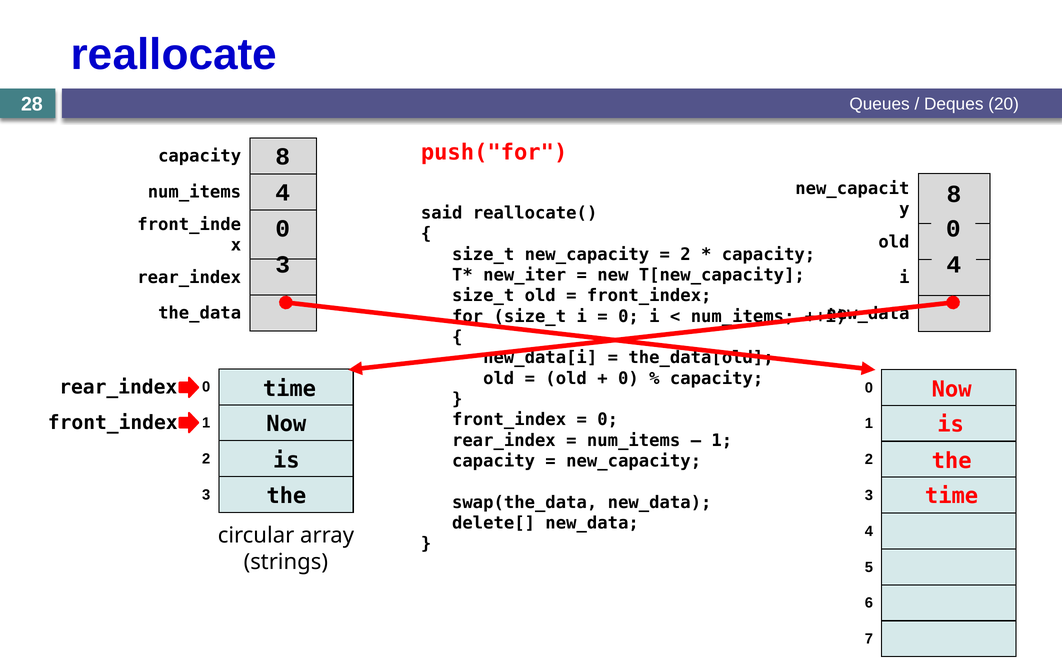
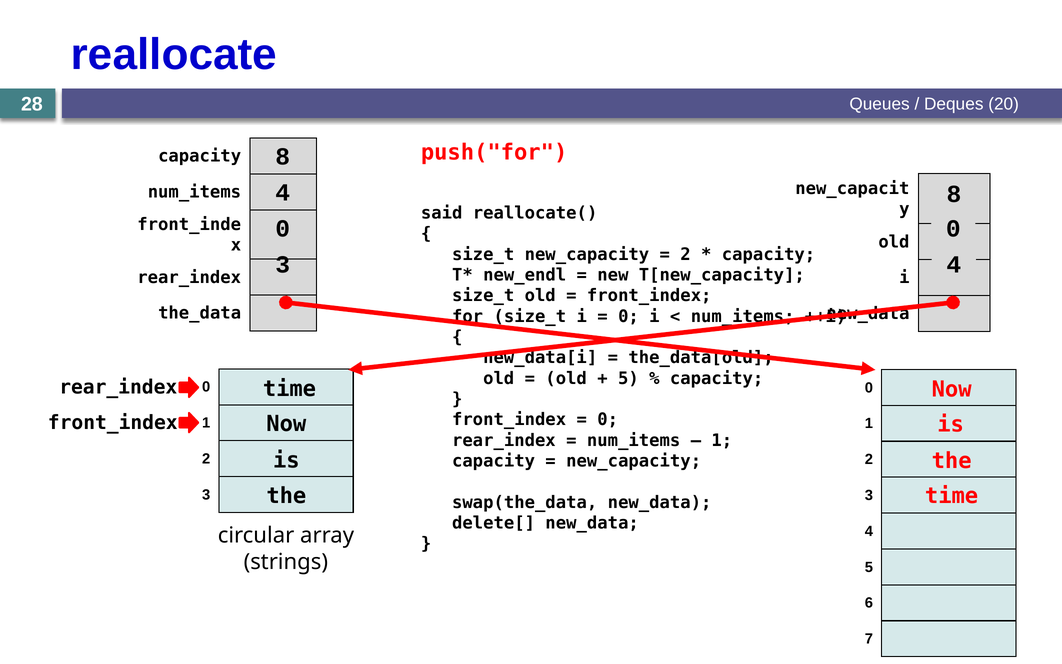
new_iter: new_iter -> new_endl
0 at (628, 378): 0 -> 5
